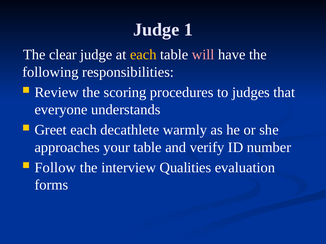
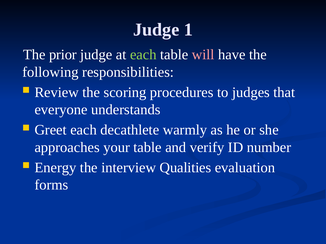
clear: clear -> prior
each at (143, 55) colour: yellow -> light green
Follow: Follow -> Energy
